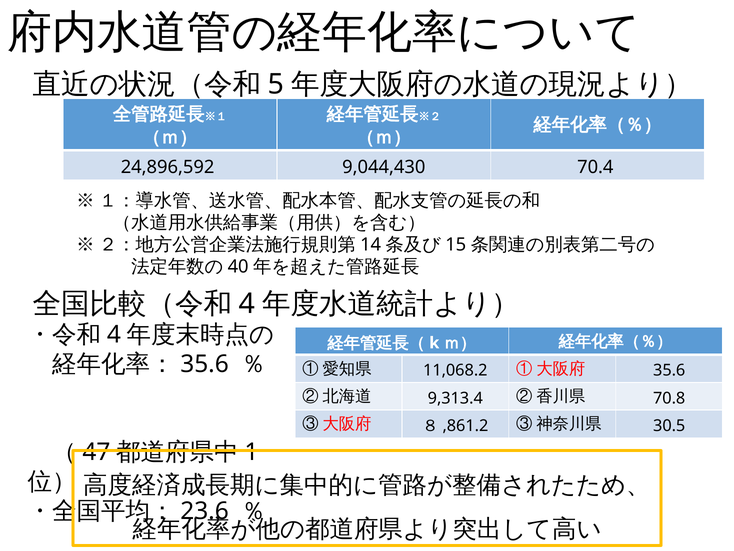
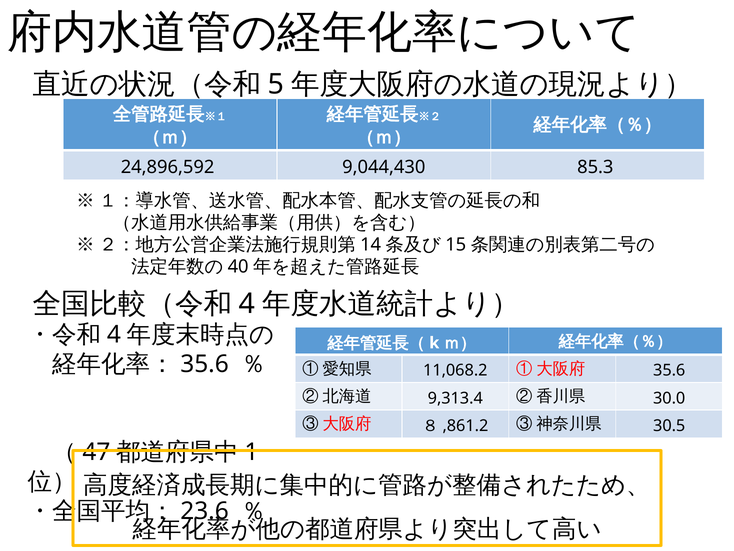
70.4: 70.4 -> 85.3
70.8: 70.8 -> 30.0
